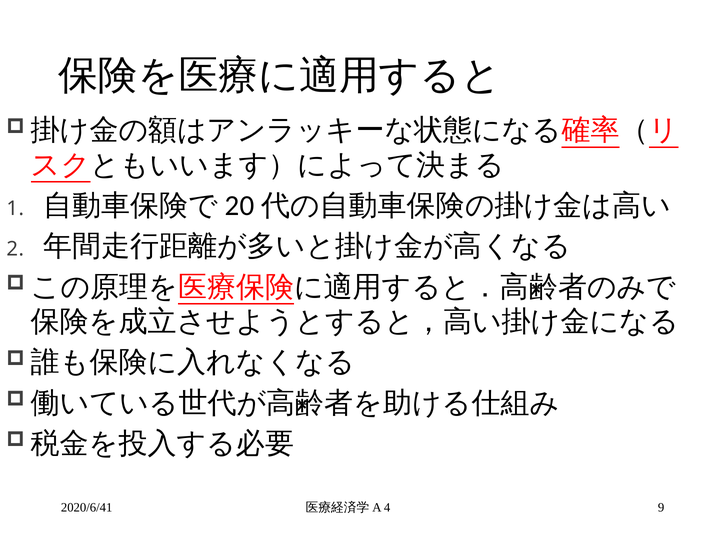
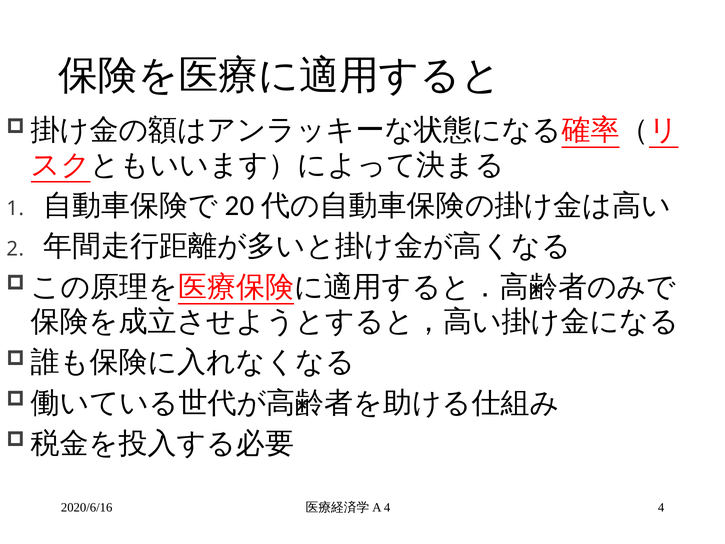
2020/6/41: 2020/6/41 -> 2020/6/16
4 9: 9 -> 4
